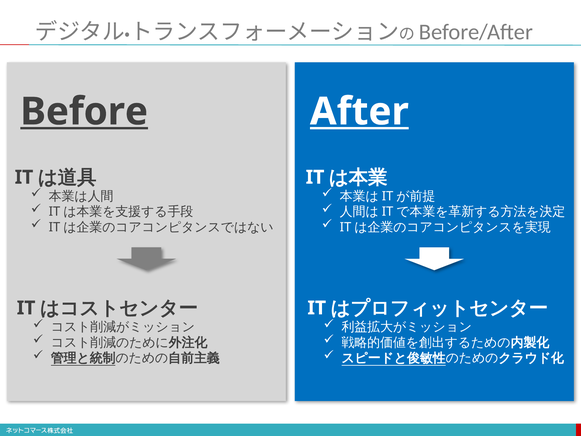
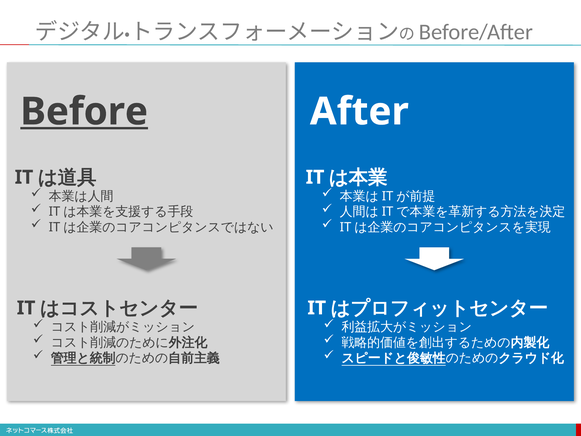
After underline: present -> none
